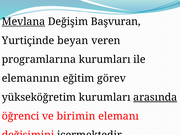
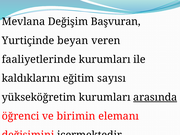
Mevlana underline: present -> none
programlarına: programlarına -> faaliyetlerinde
elemanının: elemanının -> kaldıklarını
görev: görev -> sayısı
